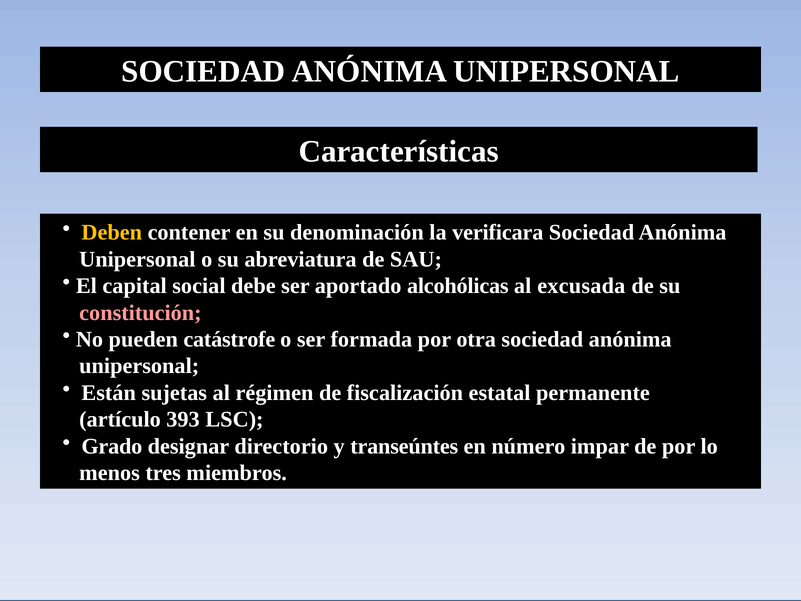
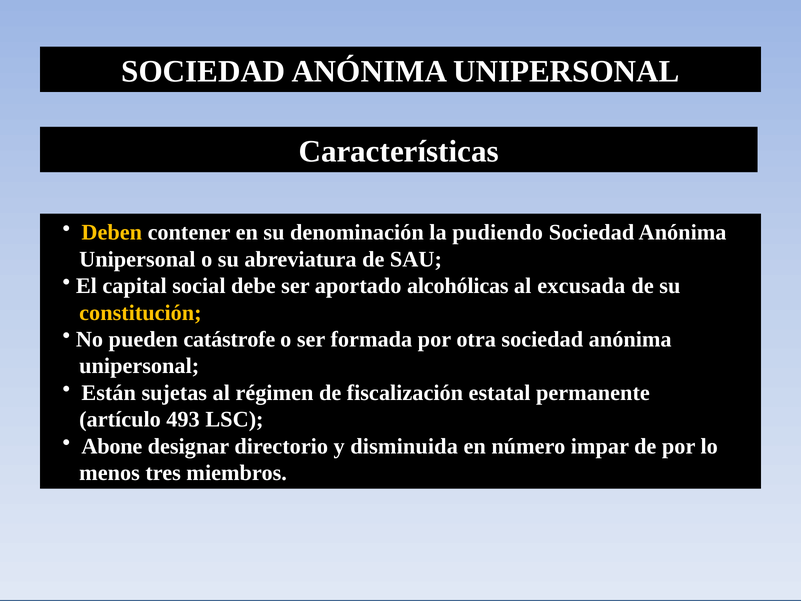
verificara: verificara -> pudiendo
constitución colour: pink -> yellow
393: 393 -> 493
Grado: Grado -> Abone
transeúntes: transeúntes -> disminuida
